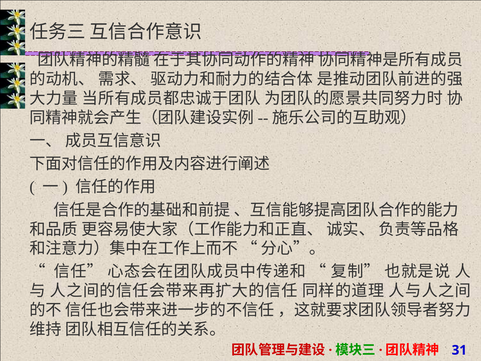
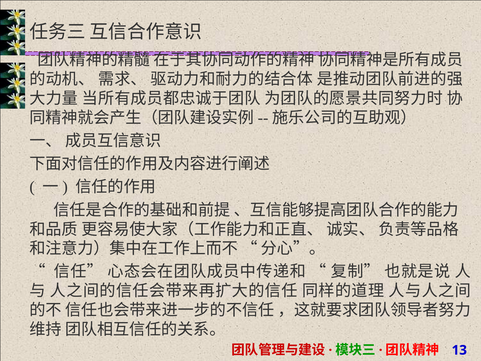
31: 31 -> 13
